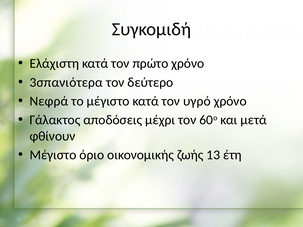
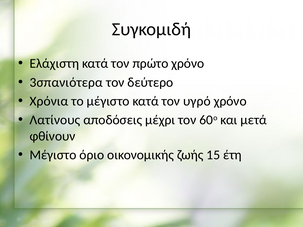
Νεφρά: Νεφρά -> Χρόνια
Γάλακτος: Γάλακτος -> Λατίνους
13: 13 -> 15
